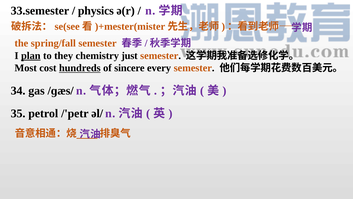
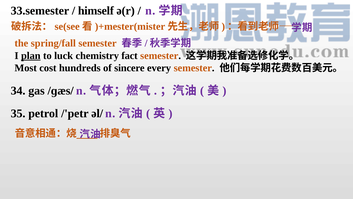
physics: physics -> himself
they: they -> luck
just: just -> fact
hundreds underline: present -> none
